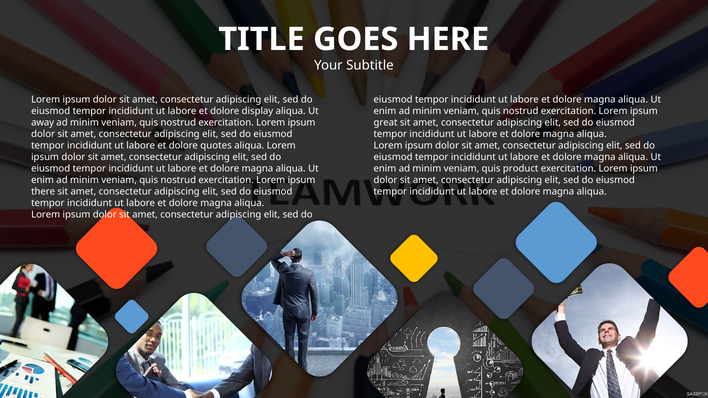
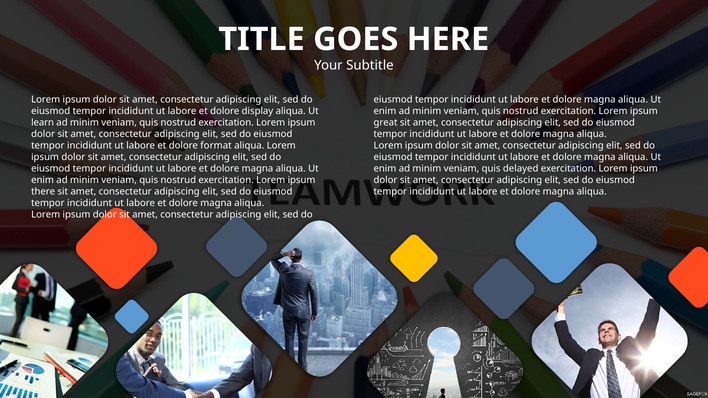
away: away -> learn
quotes: quotes -> format
product: product -> delayed
